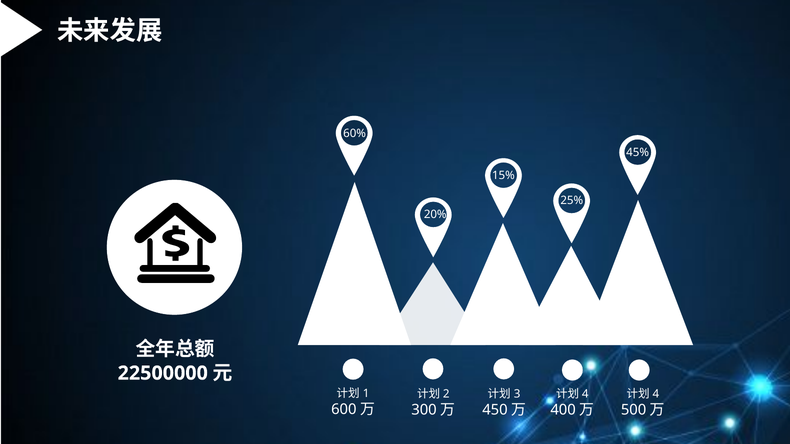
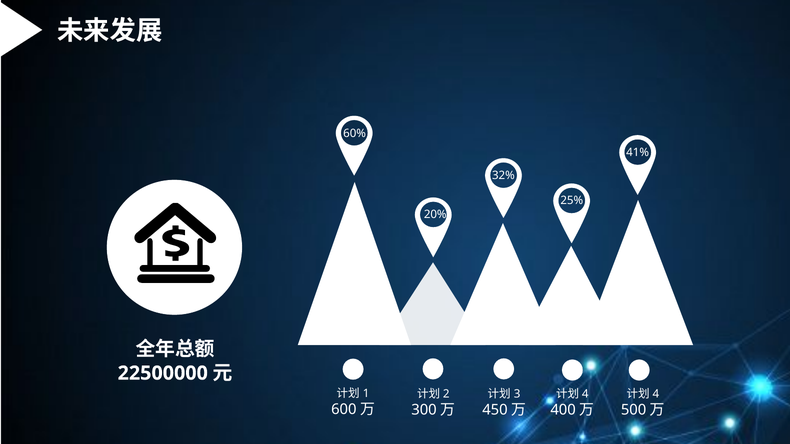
45%: 45% -> 41%
15%: 15% -> 32%
